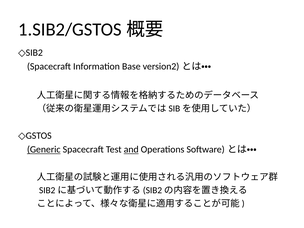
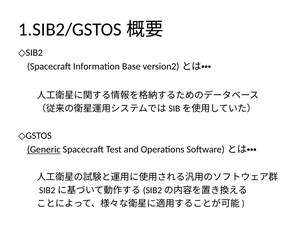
and underline: present -> none
